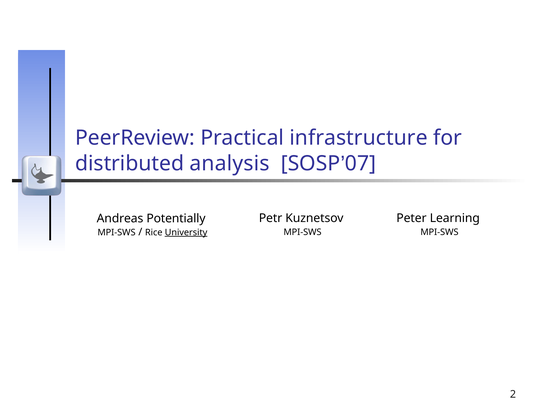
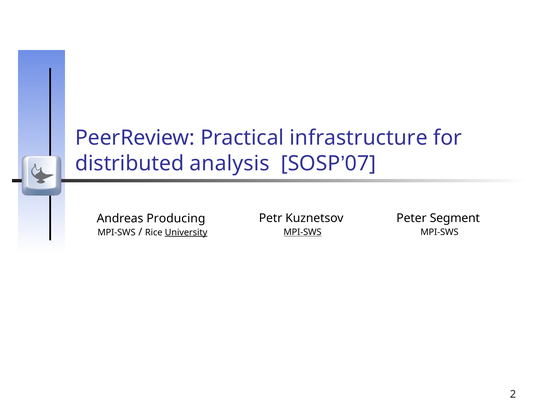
Learning: Learning -> Segment
Potentially: Potentially -> Producing
MPI-SWS at (303, 232) underline: none -> present
